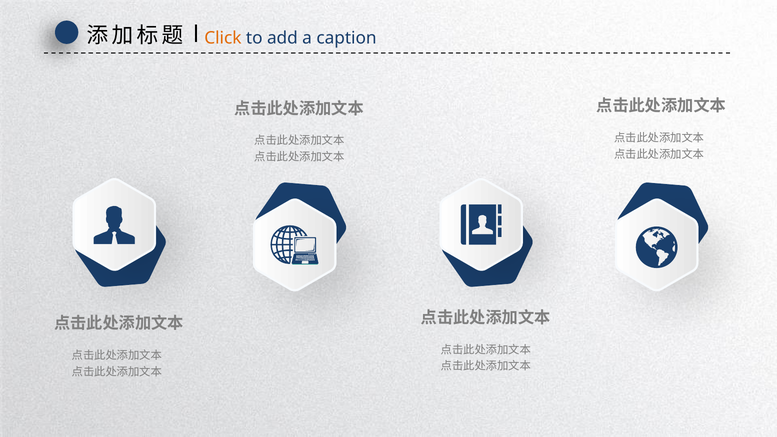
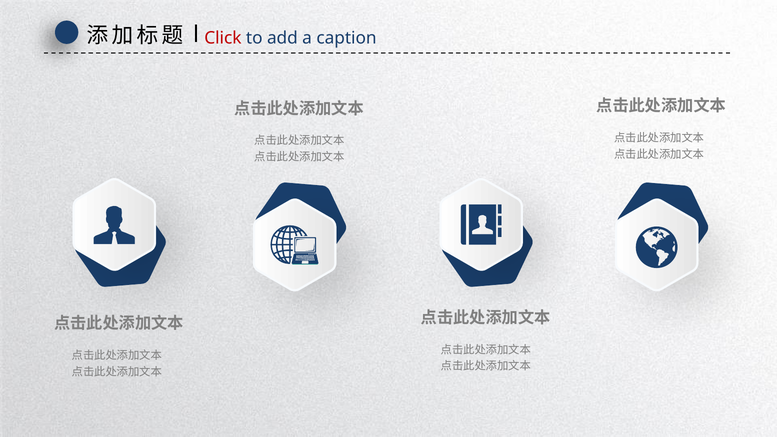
Click colour: orange -> red
